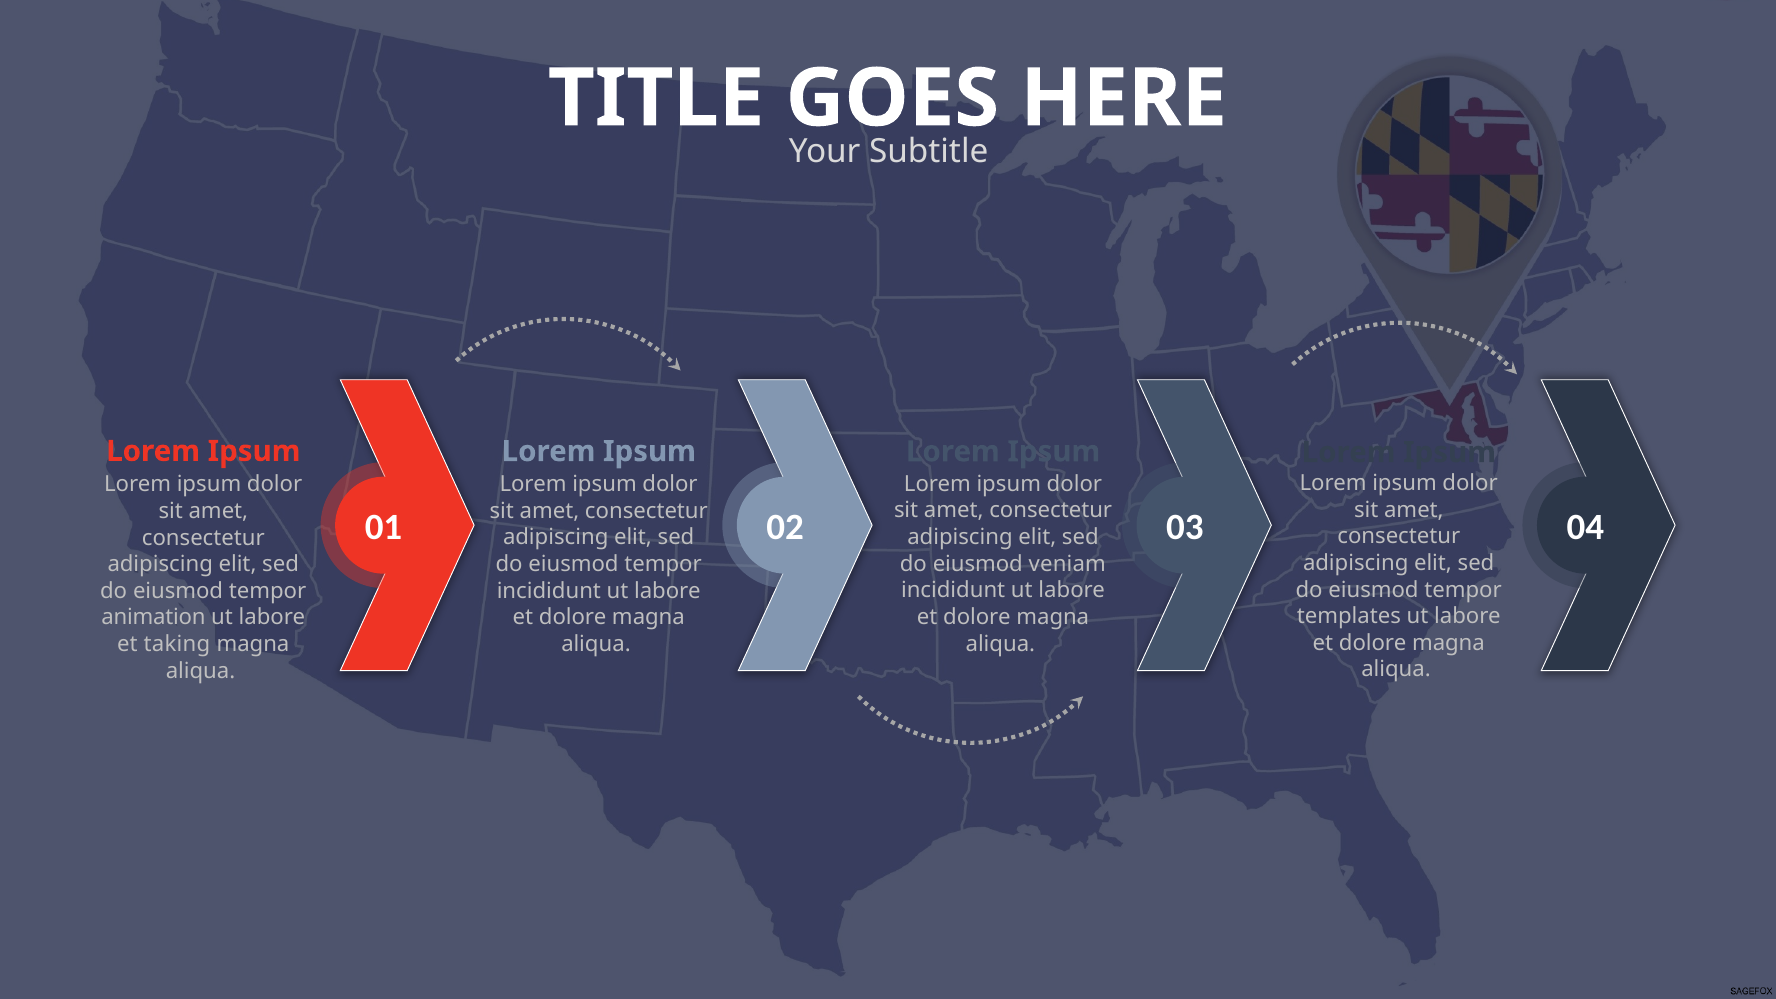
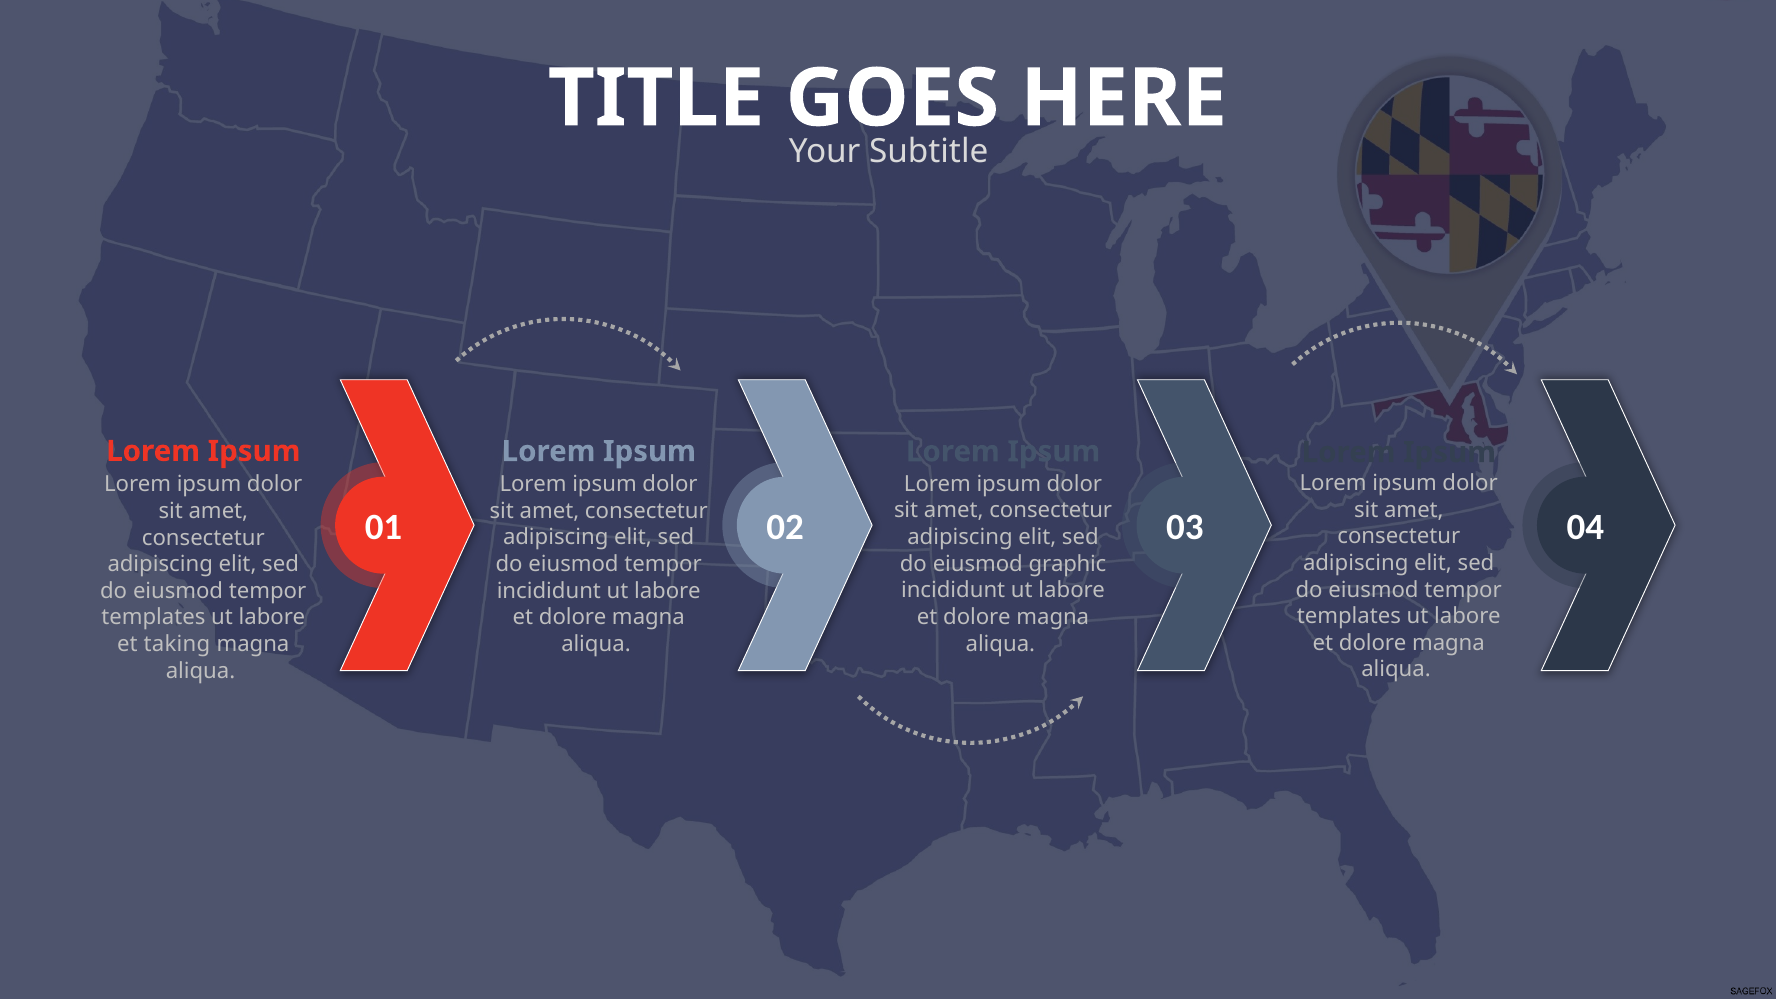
veniam: veniam -> graphic
animation at (154, 618): animation -> templates
